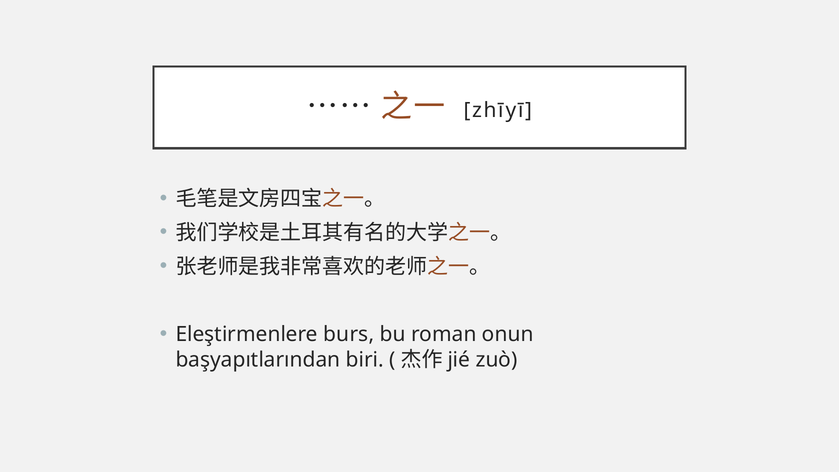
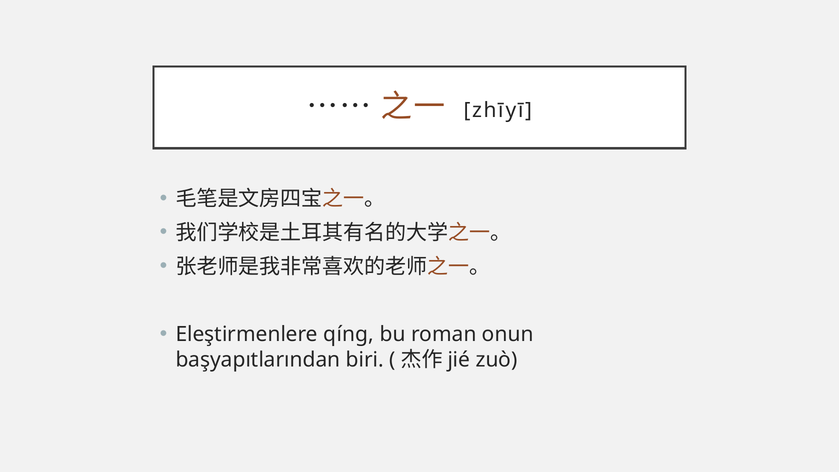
burs: burs -> qíng
